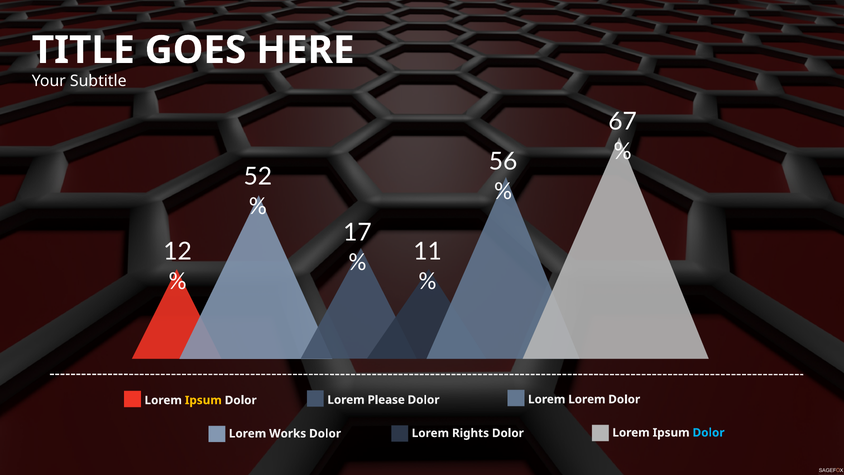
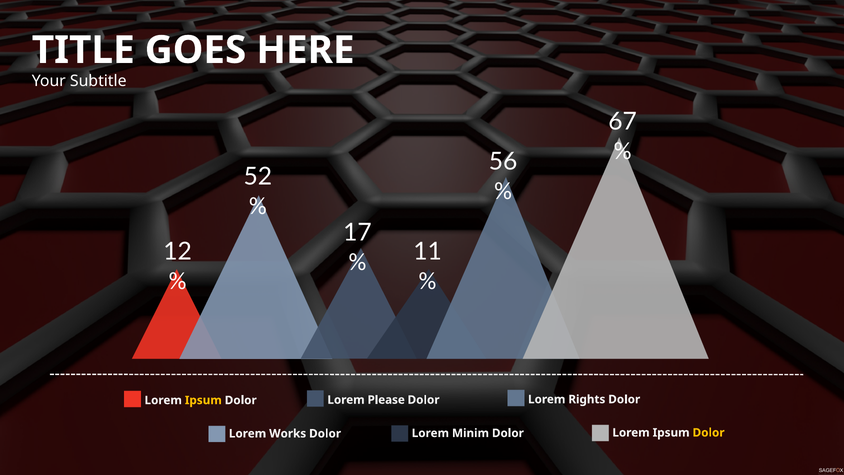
Lorem Lorem: Lorem -> Rights
Dolor at (709, 432) colour: light blue -> yellow
Rights: Rights -> Minim
